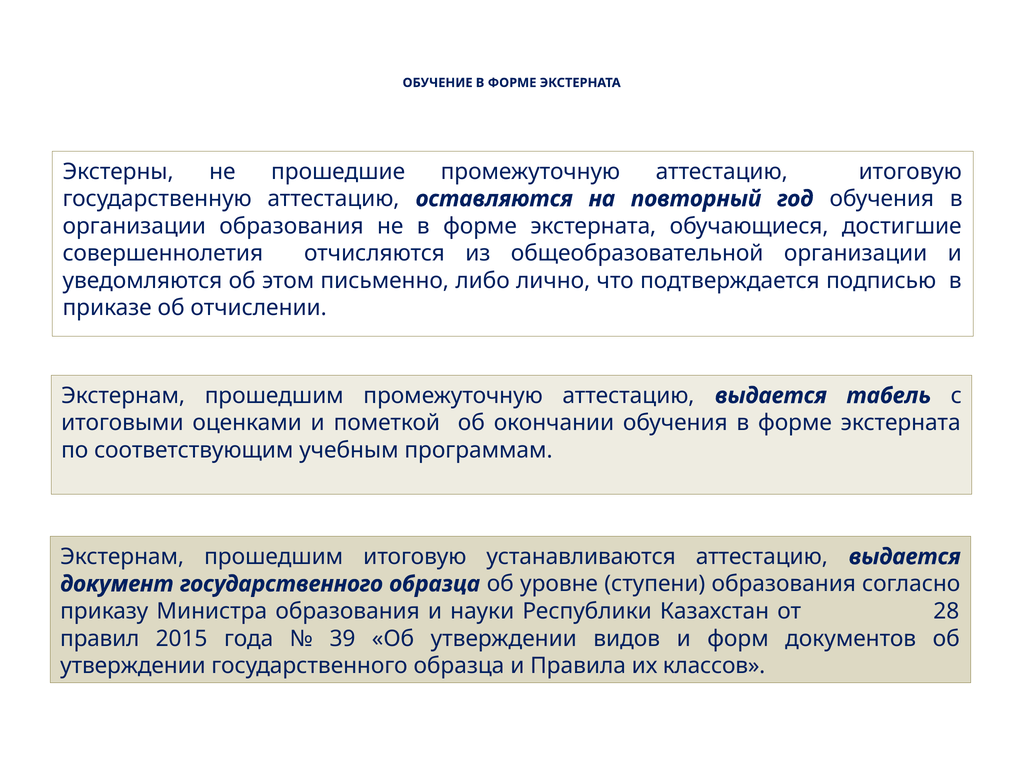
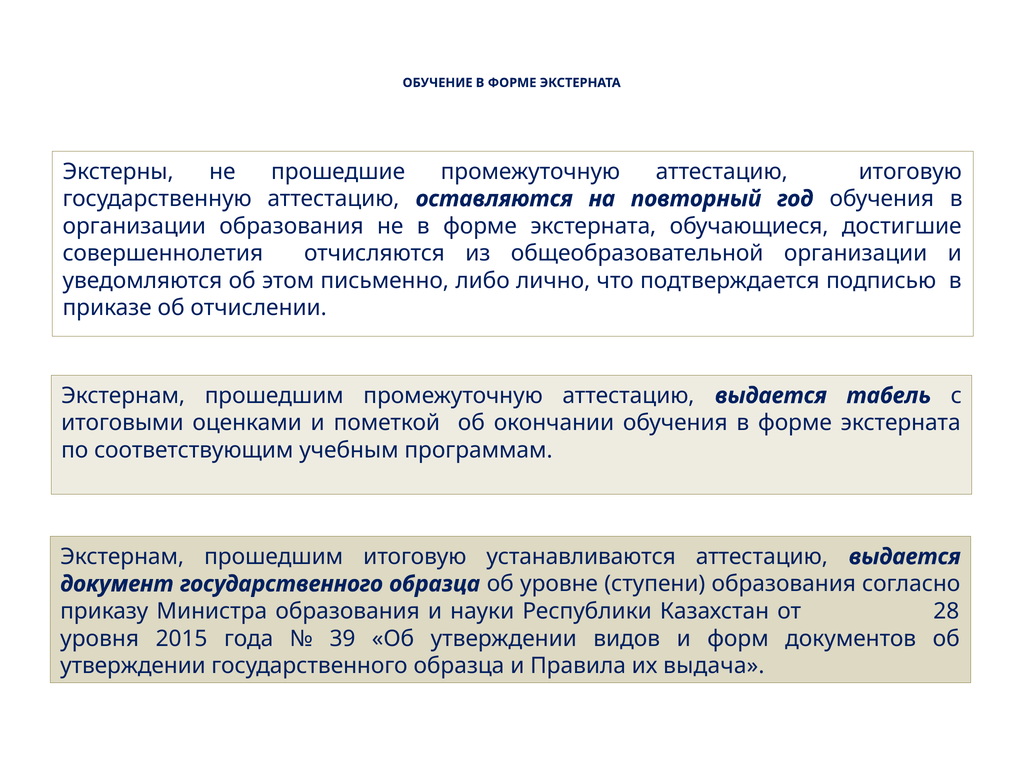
правил: правил -> уровня
классов: классов -> выдача
